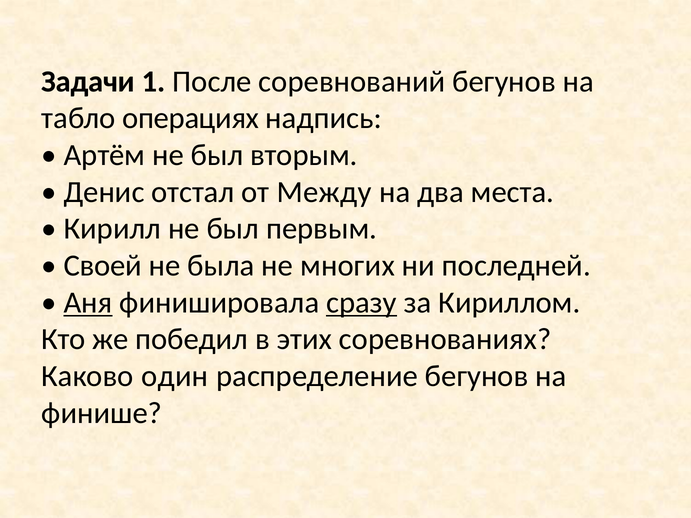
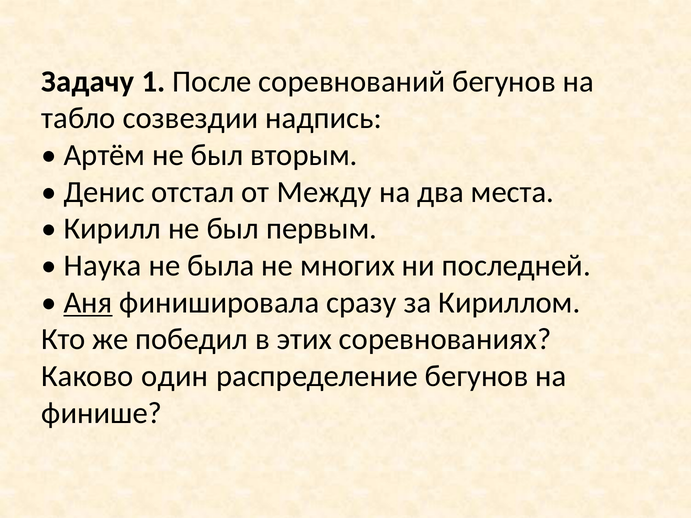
Задачи: Задачи -> Задачу
операциях: операциях -> созвездии
Своей: Своей -> Наука
сразу underline: present -> none
